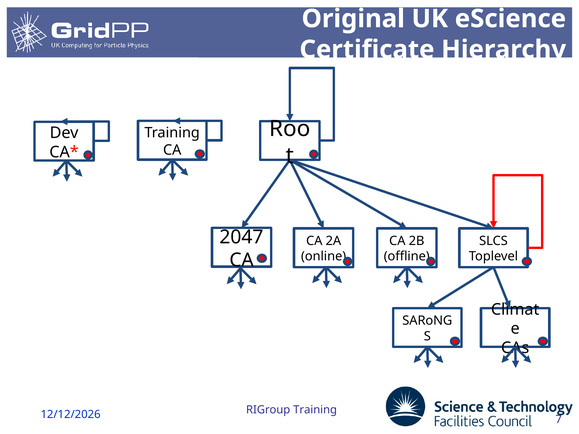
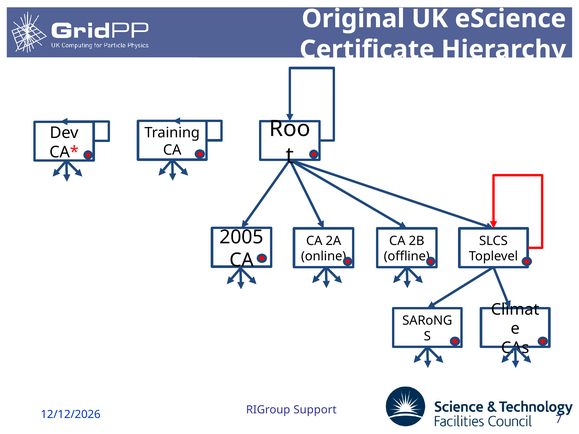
2047: 2047 -> 2005
RIGroup Training: Training -> Support
